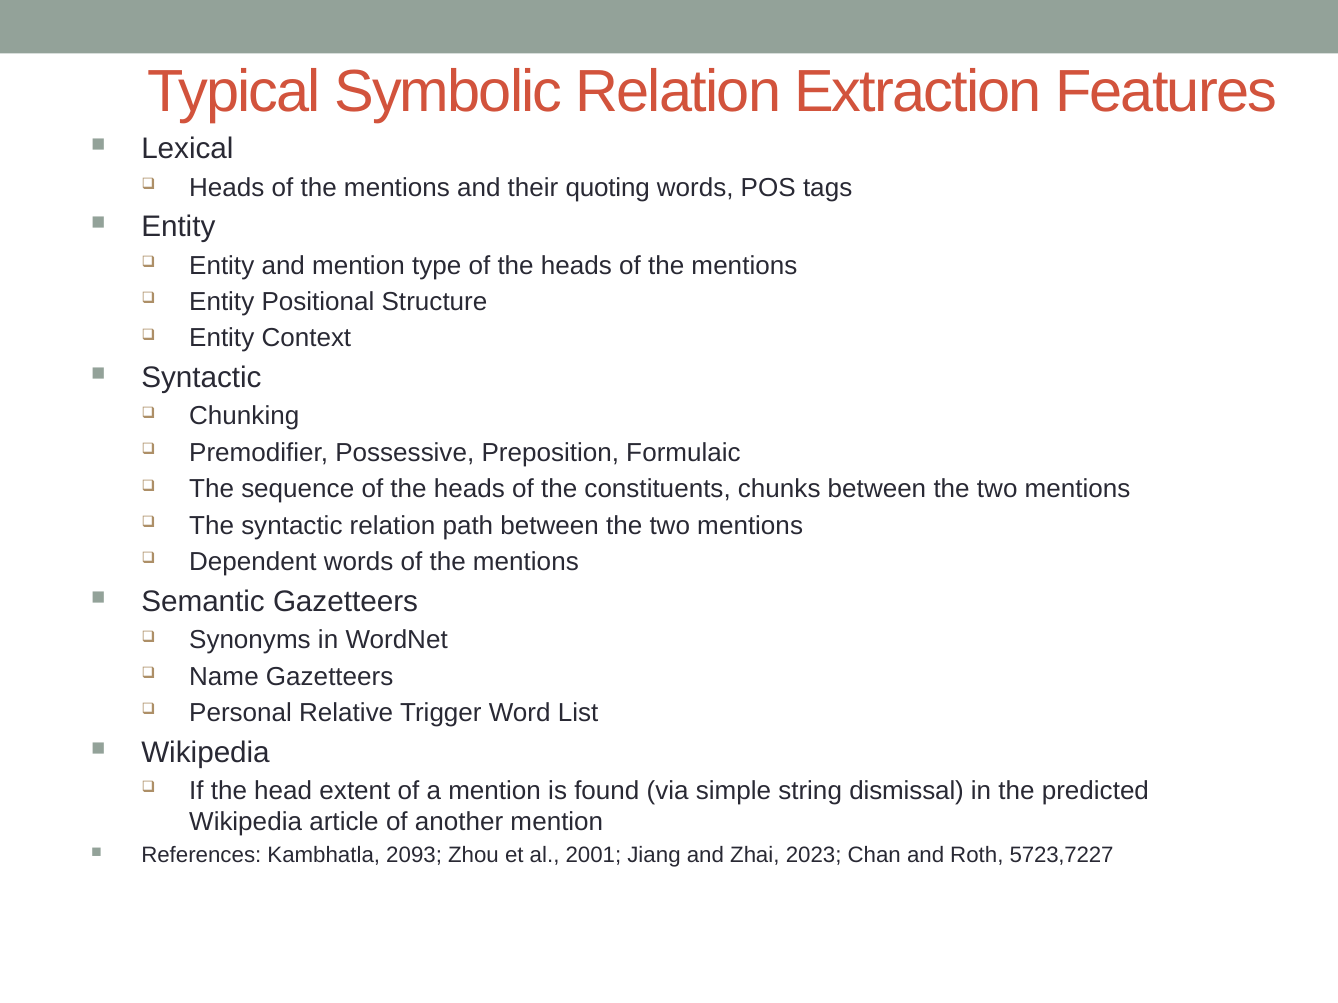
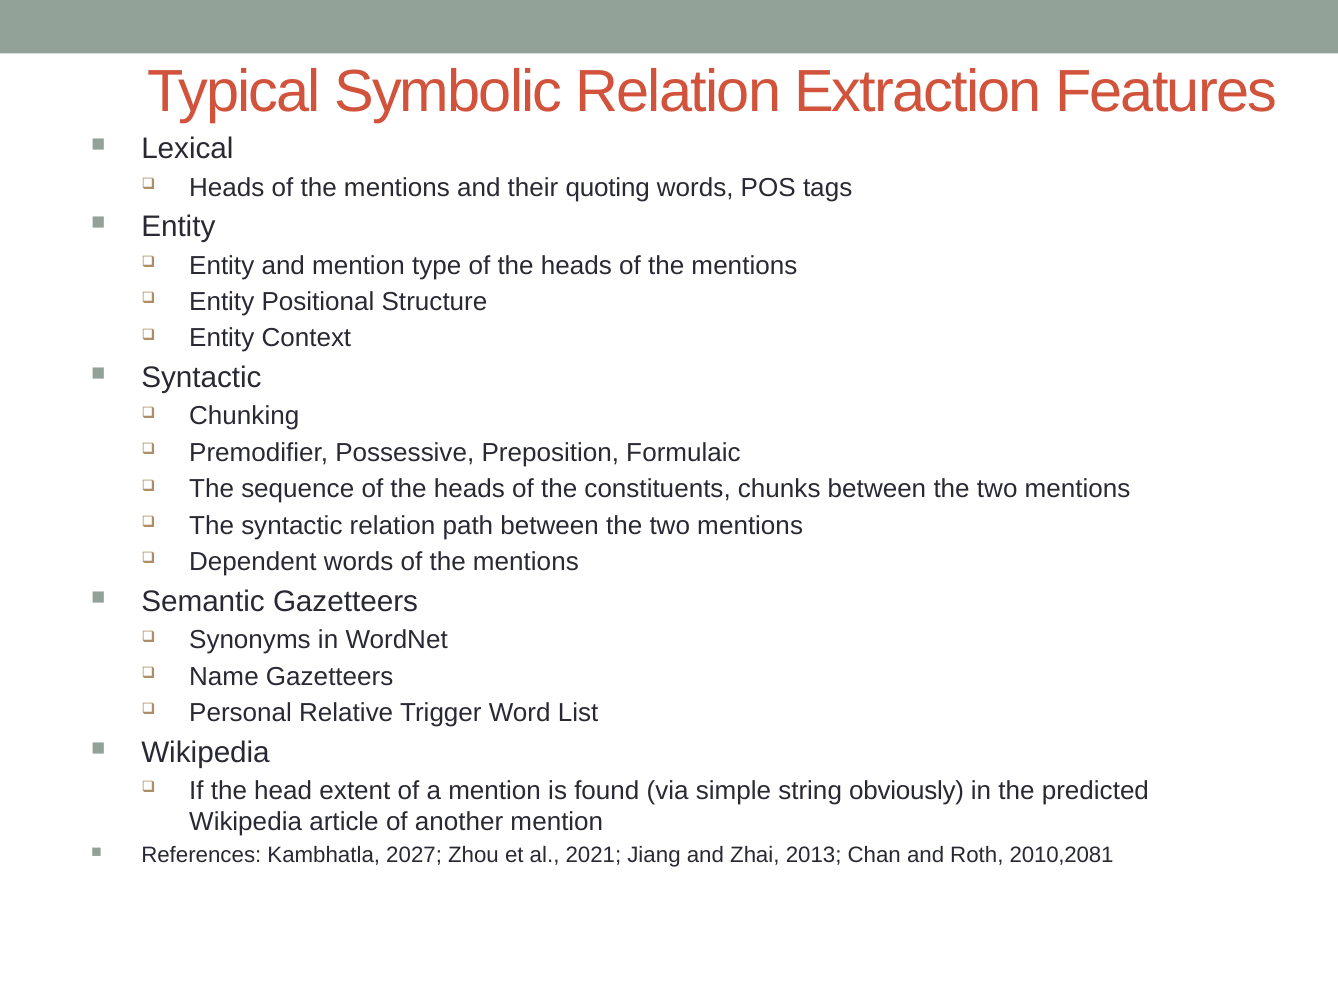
dismissal: dismissal -> obviously
2093: 2093 -> 2027
2001: 2001 -> 2021
2023: 2023 -> 2013
5723,7227: 5723,7227 -> 2010,2081
